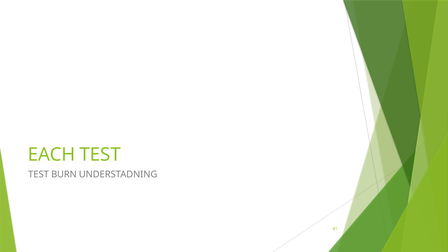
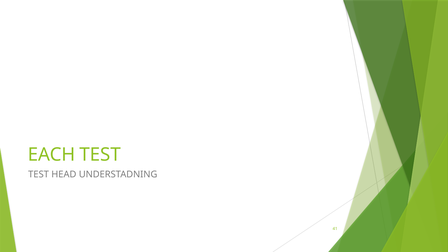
BURN: BURN -> HEAD
